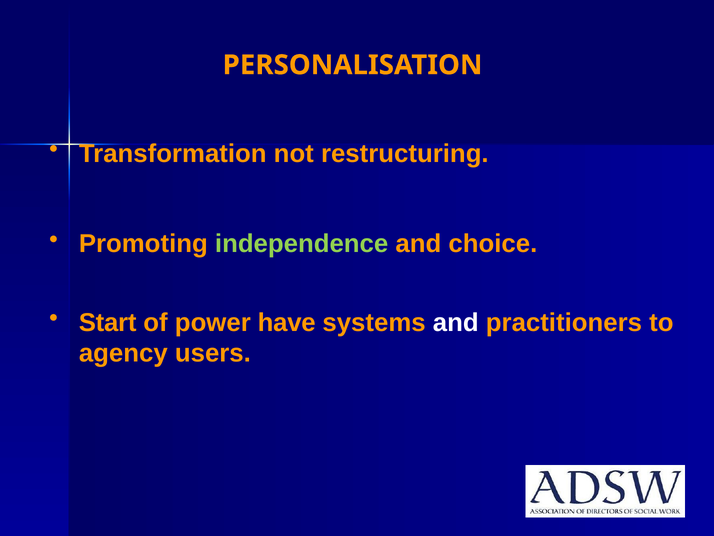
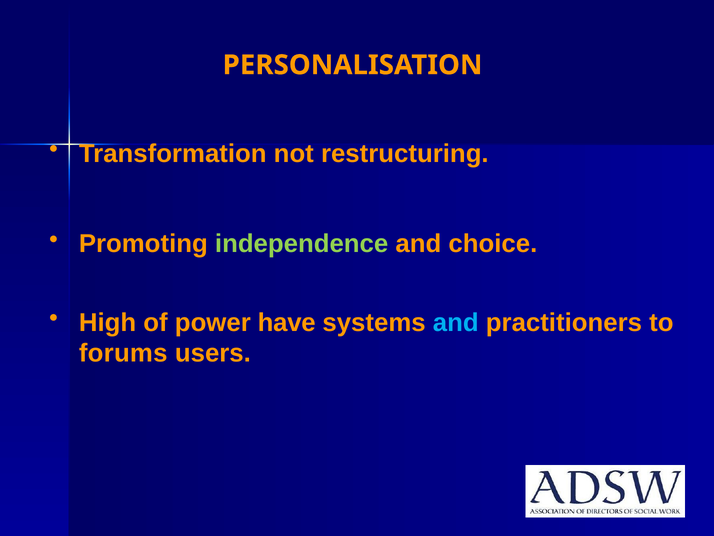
Start: Start -> High
and at (456, 322) colour: white -> light blue
agency: agency -> forums
